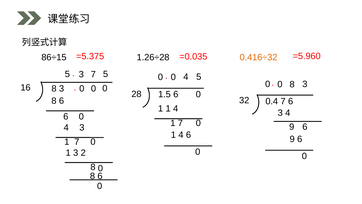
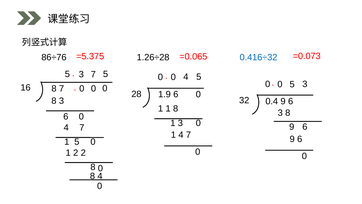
=5.960: =5.960 -> =0.073
=0.035: =0.035 -> =0.065
86÷15: 86÷15 -> 86÷76
0.416÷32 colour: orange -> blue
8 at (292, 84): 8 -> 5
8 3: 3 -> 7
1.5: 1.5 -> 1.9
6 at (61, 101): 6 -> 3
0.4 7: 7 -> 9
1 1 4: 4 -> 8
4 at (288, 113): 4 -> 8
7 at (180, 123): 7 -> 3
3 at (82, 127): 3 -> 7
1 4 6: 6 -> 7
7 at (77, 142): 7 -> 5
1 3: 3 -> 2
6 at (100, 176): 6 -> 4
